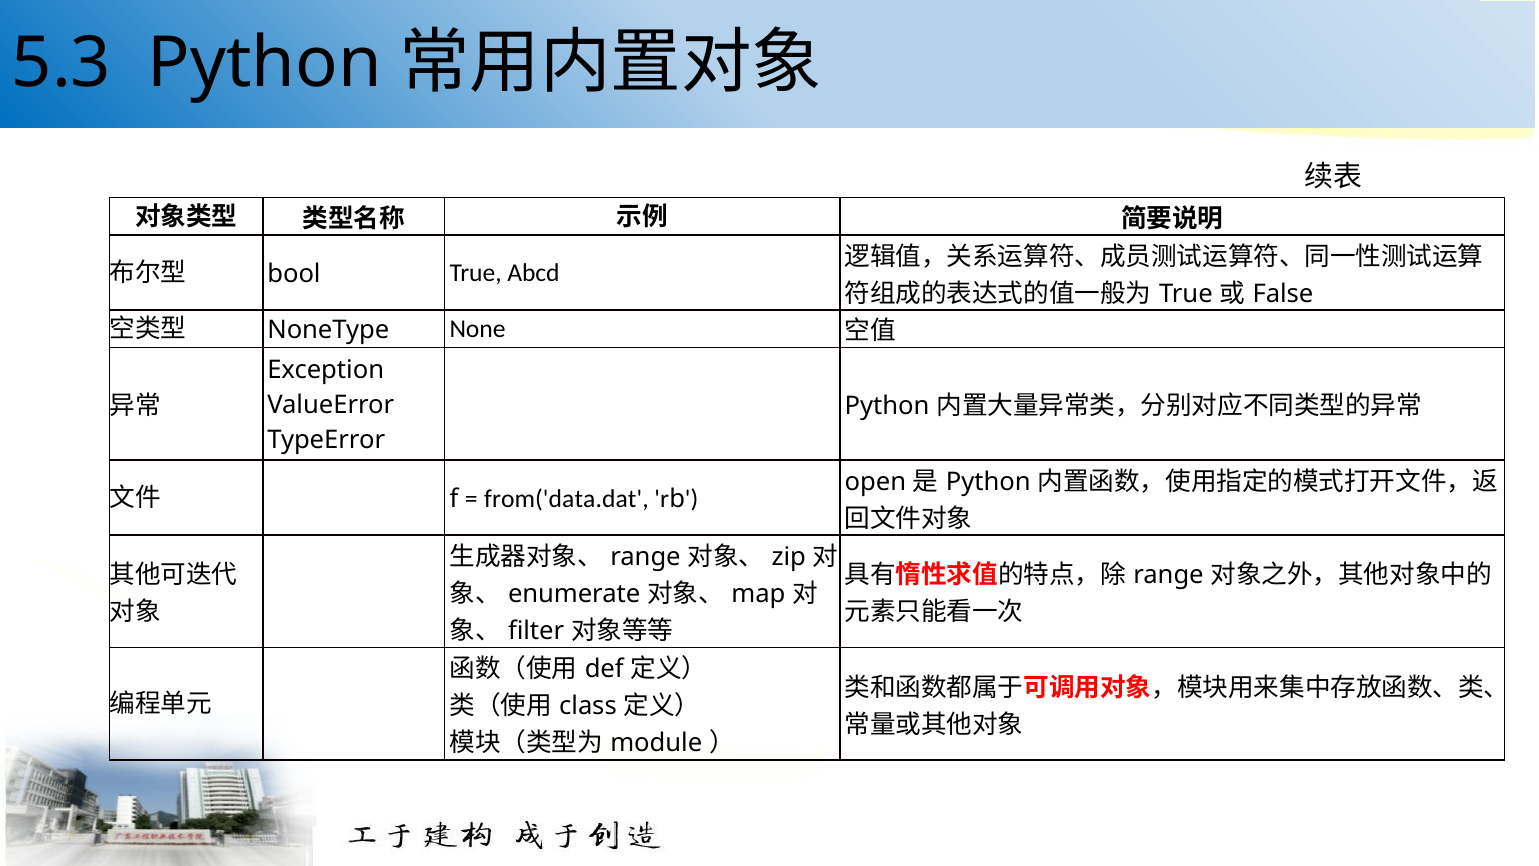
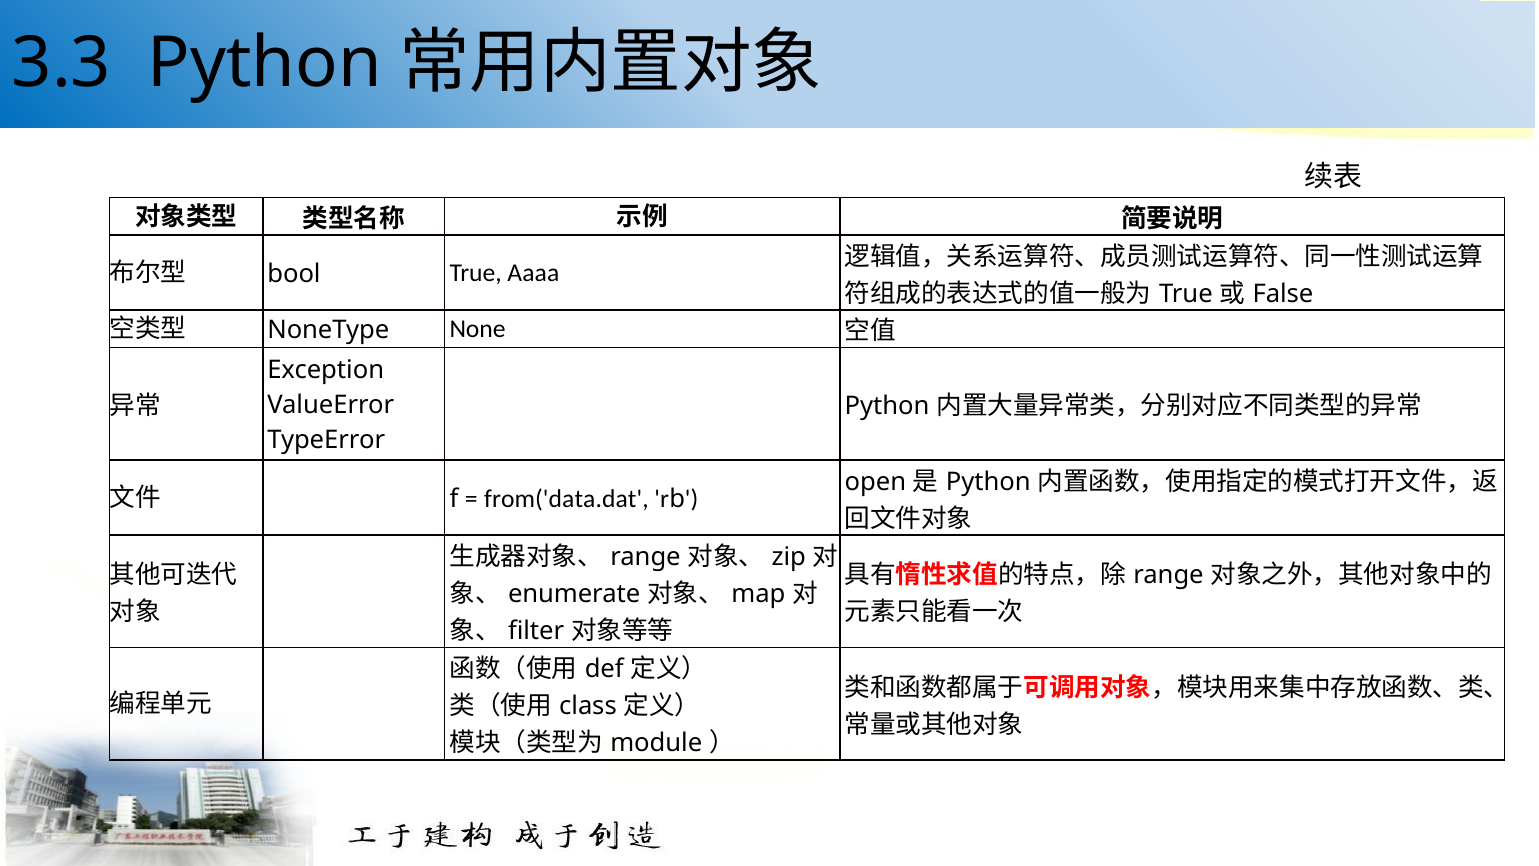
5.3: 5.3 -> 3.3
Abcd: Abcd -> Aaaa
